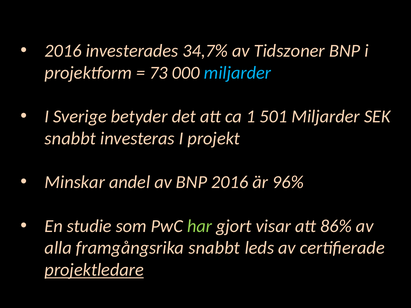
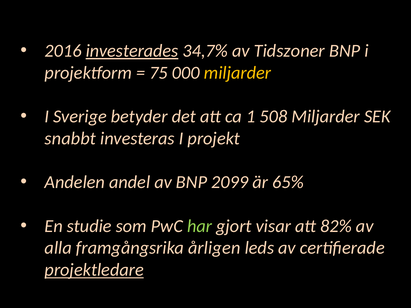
investerades underline: none -> present
73: 73 -> 75
miljarder at (238, 73) colour: light blue -> yellow
501: 501 -> 508
Minskar: Minskar -> Andelen
BNP 2016: 2016 -> 2099
96%: 96% -> 65%
86%: 86% -> 82%
framgångsrika snabbt: snabbt -> årligen
